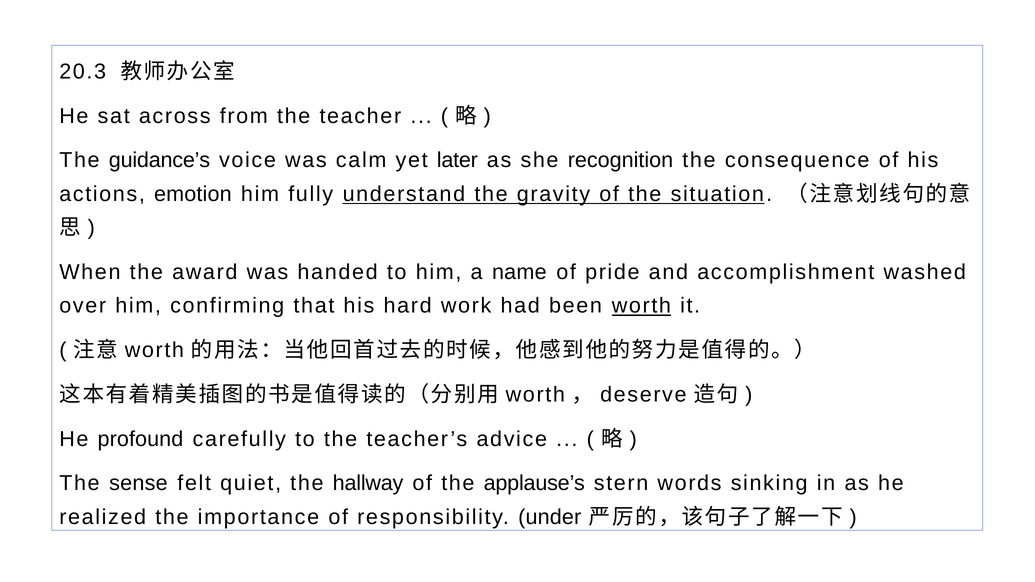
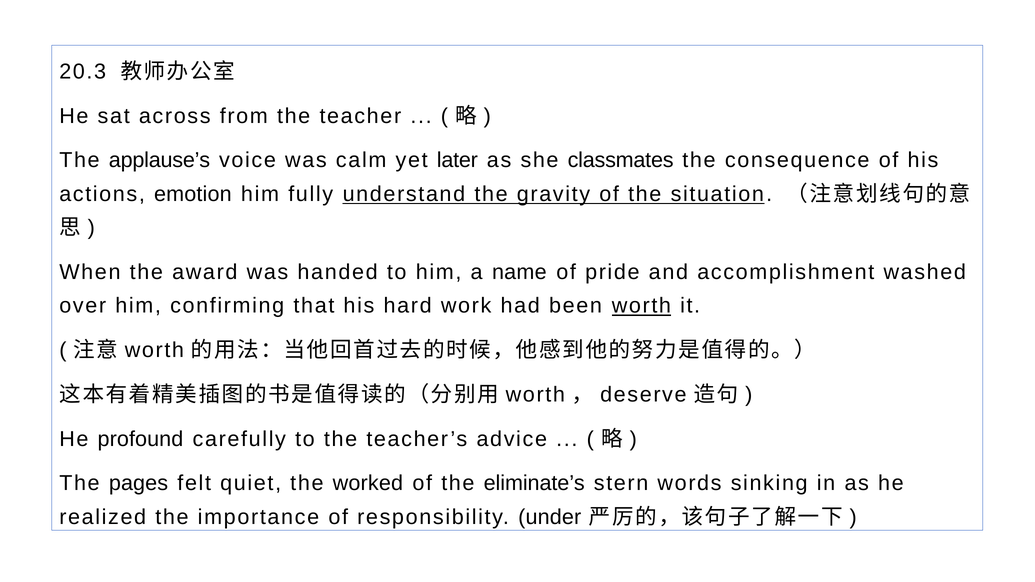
guidance’s: guidance’s -> applause’s
recognition: recognition -> classmates
sense: sense -> pages
hallway: hallway -> worked
applause’s: applause’s -> eliminate’s
